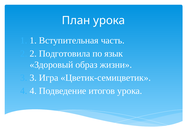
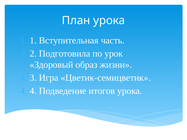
язык: язык -> урок
